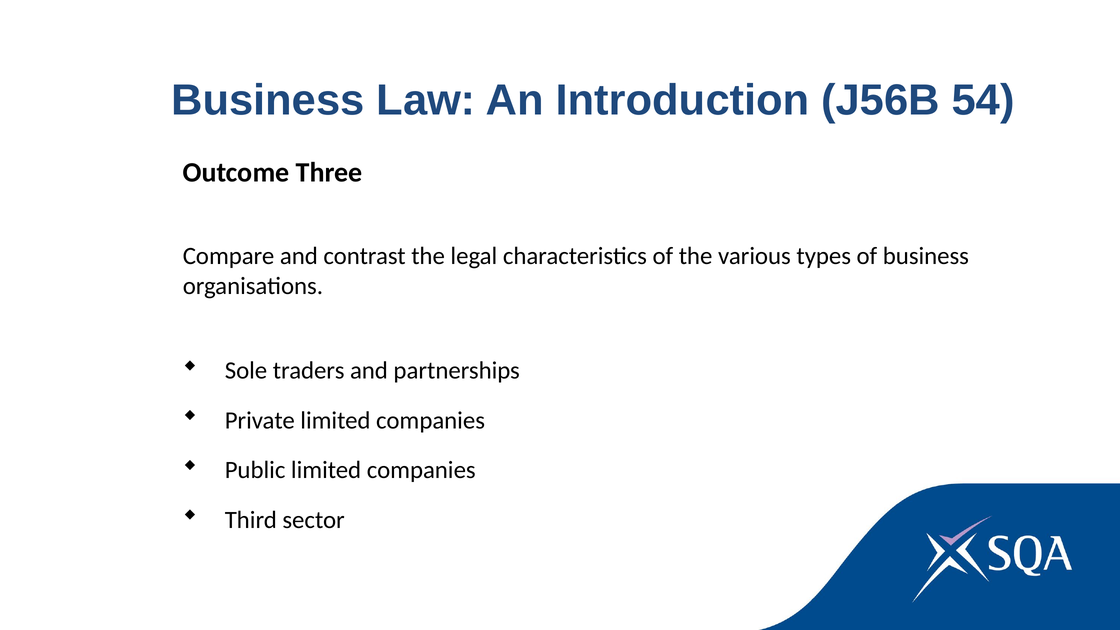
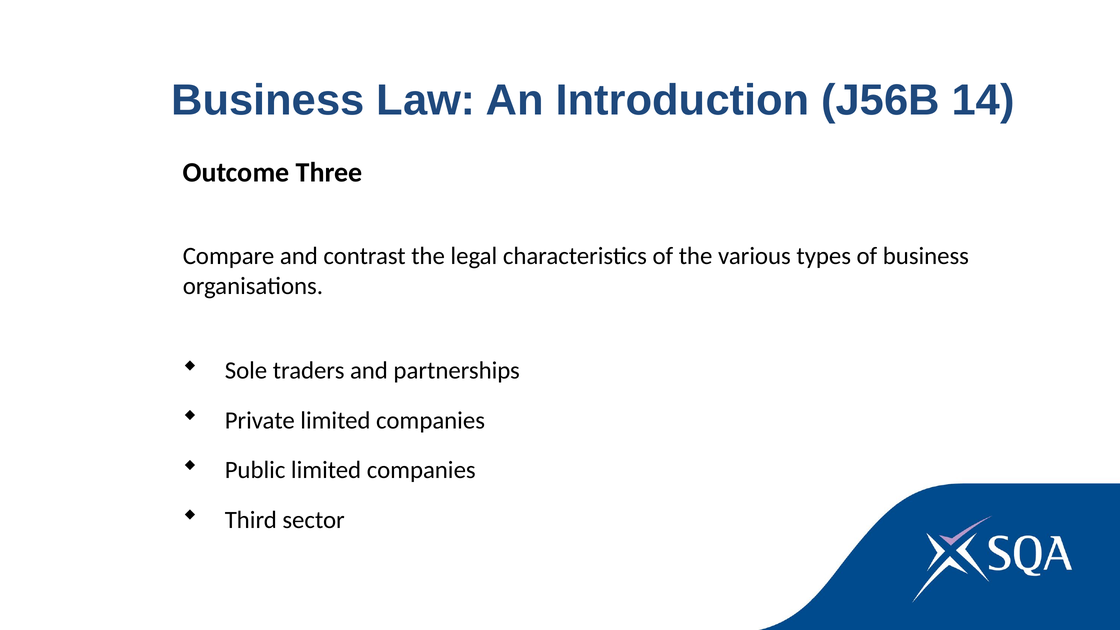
54: 54 -> 14
